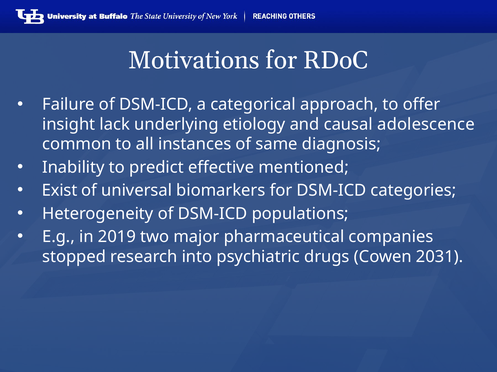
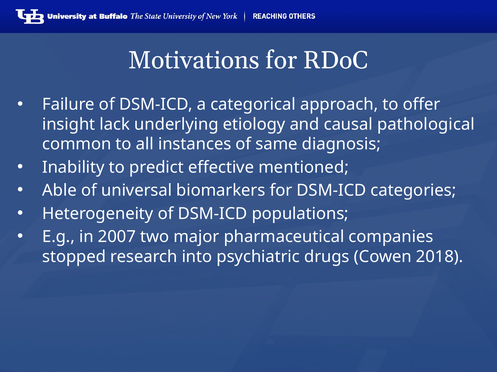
adolescence: adolescence -> pathological
Exist: Exist -> Able
2019: 2019 -> 2007
2031: 2031 -> 2018
